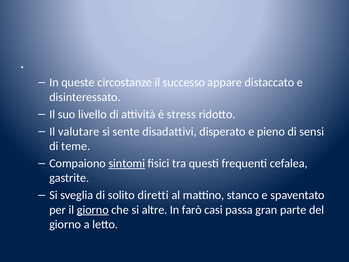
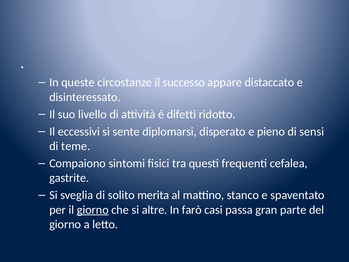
stress: stress -> difetti
valutare: valutare -> eccessivi
disadattivi: disadattivi -> diplomarsi
sintomi underline: present -> none
diretti: diretti -> merita
